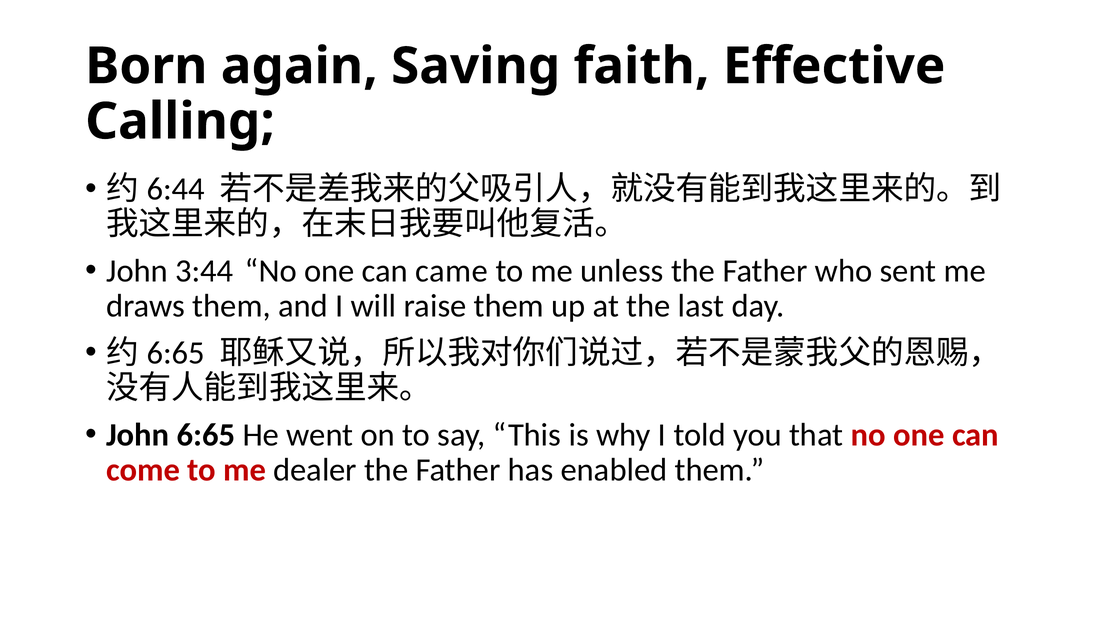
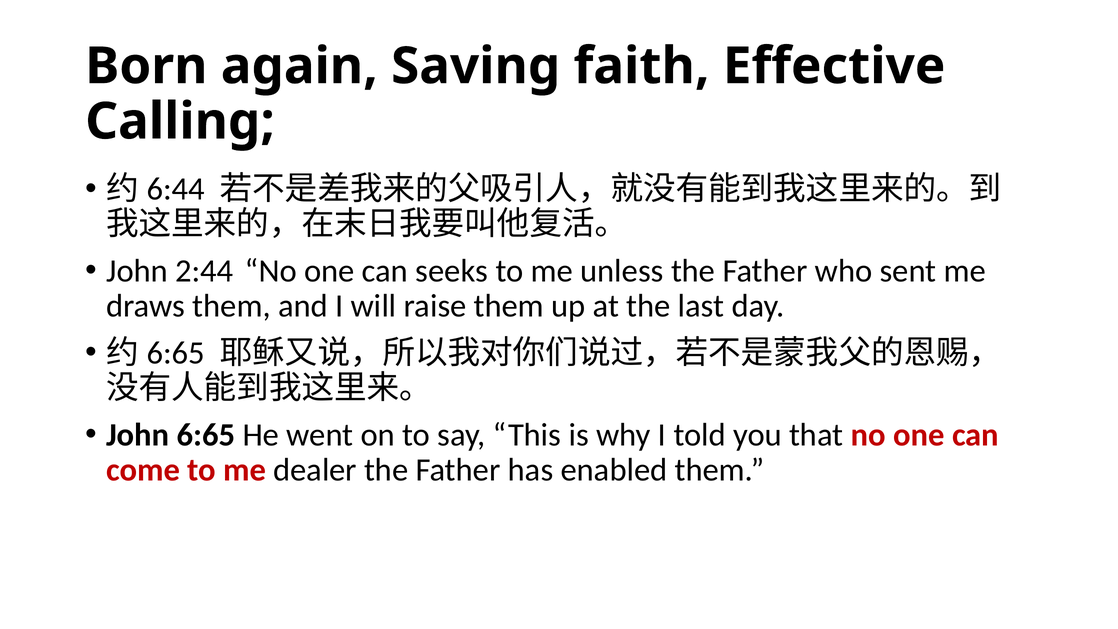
3:44: 3:44 -> 2:44
came: came -> seeks
